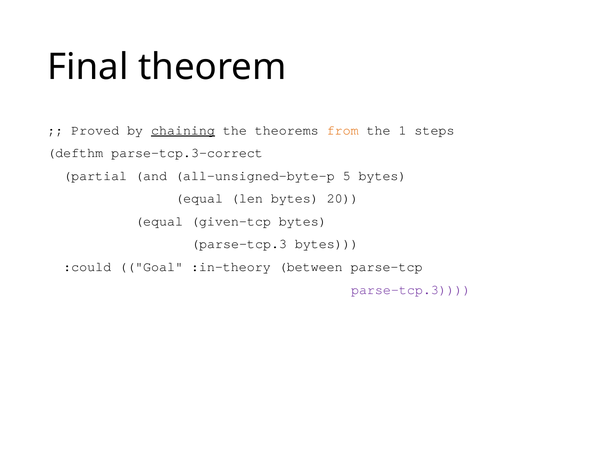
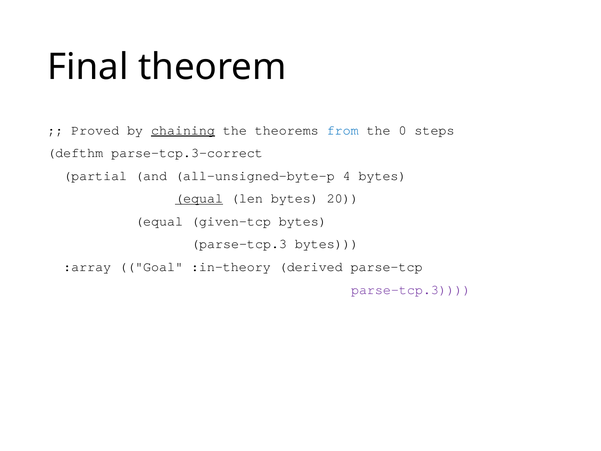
from colour: orange -> blue
1: 1 -> 0
5: 5 -> 4
equal at (199, 198) underline: none -> present
:could: :could -> :array
between: between -> derived
